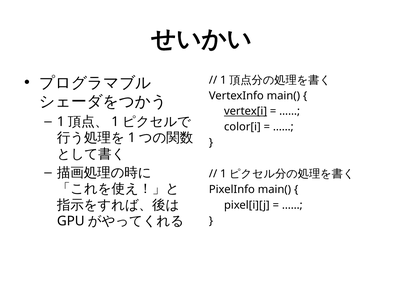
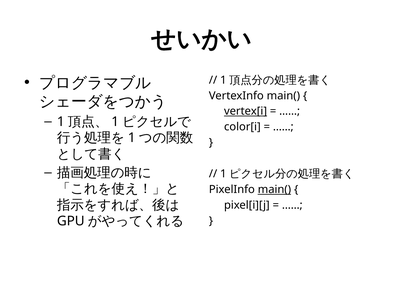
main( at (274, 190) underline: none -> present
